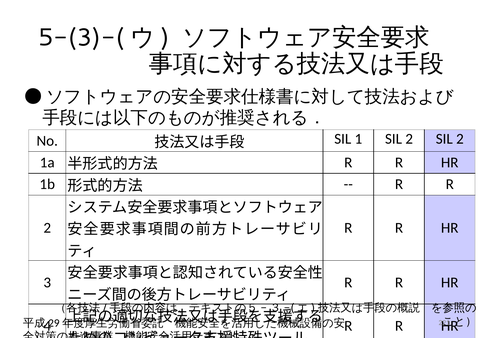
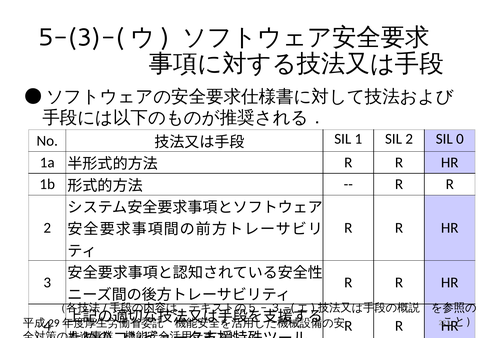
2 SIL 2: 2 -> 0
